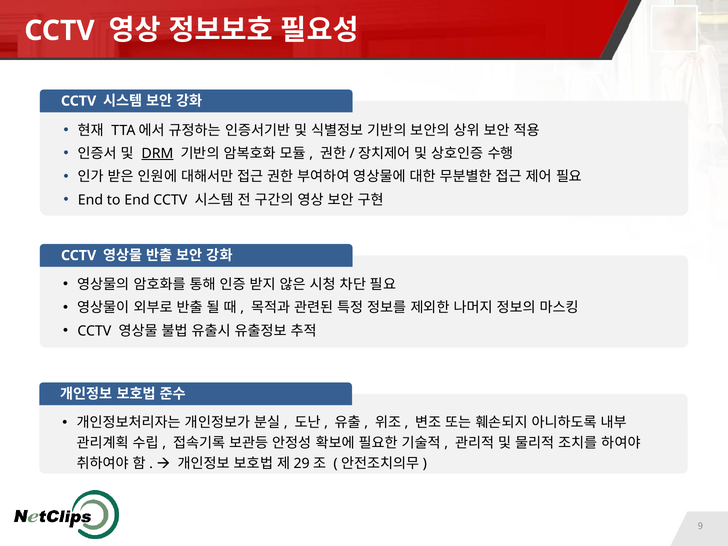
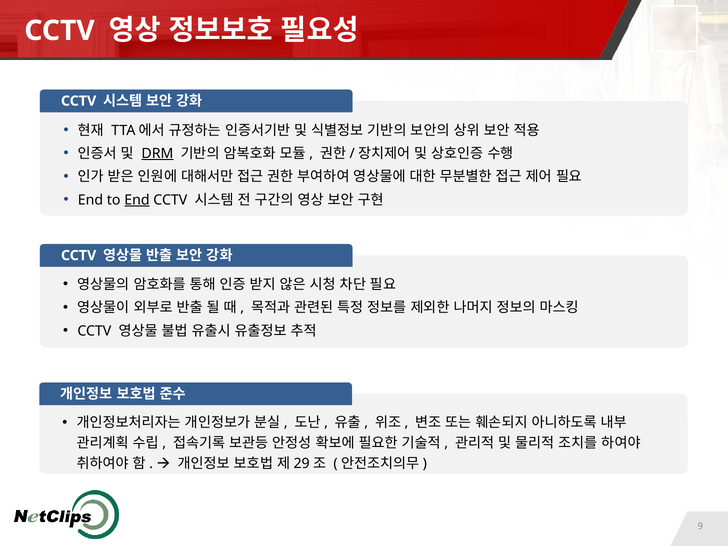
End at (137, 200) underline: none -> present
